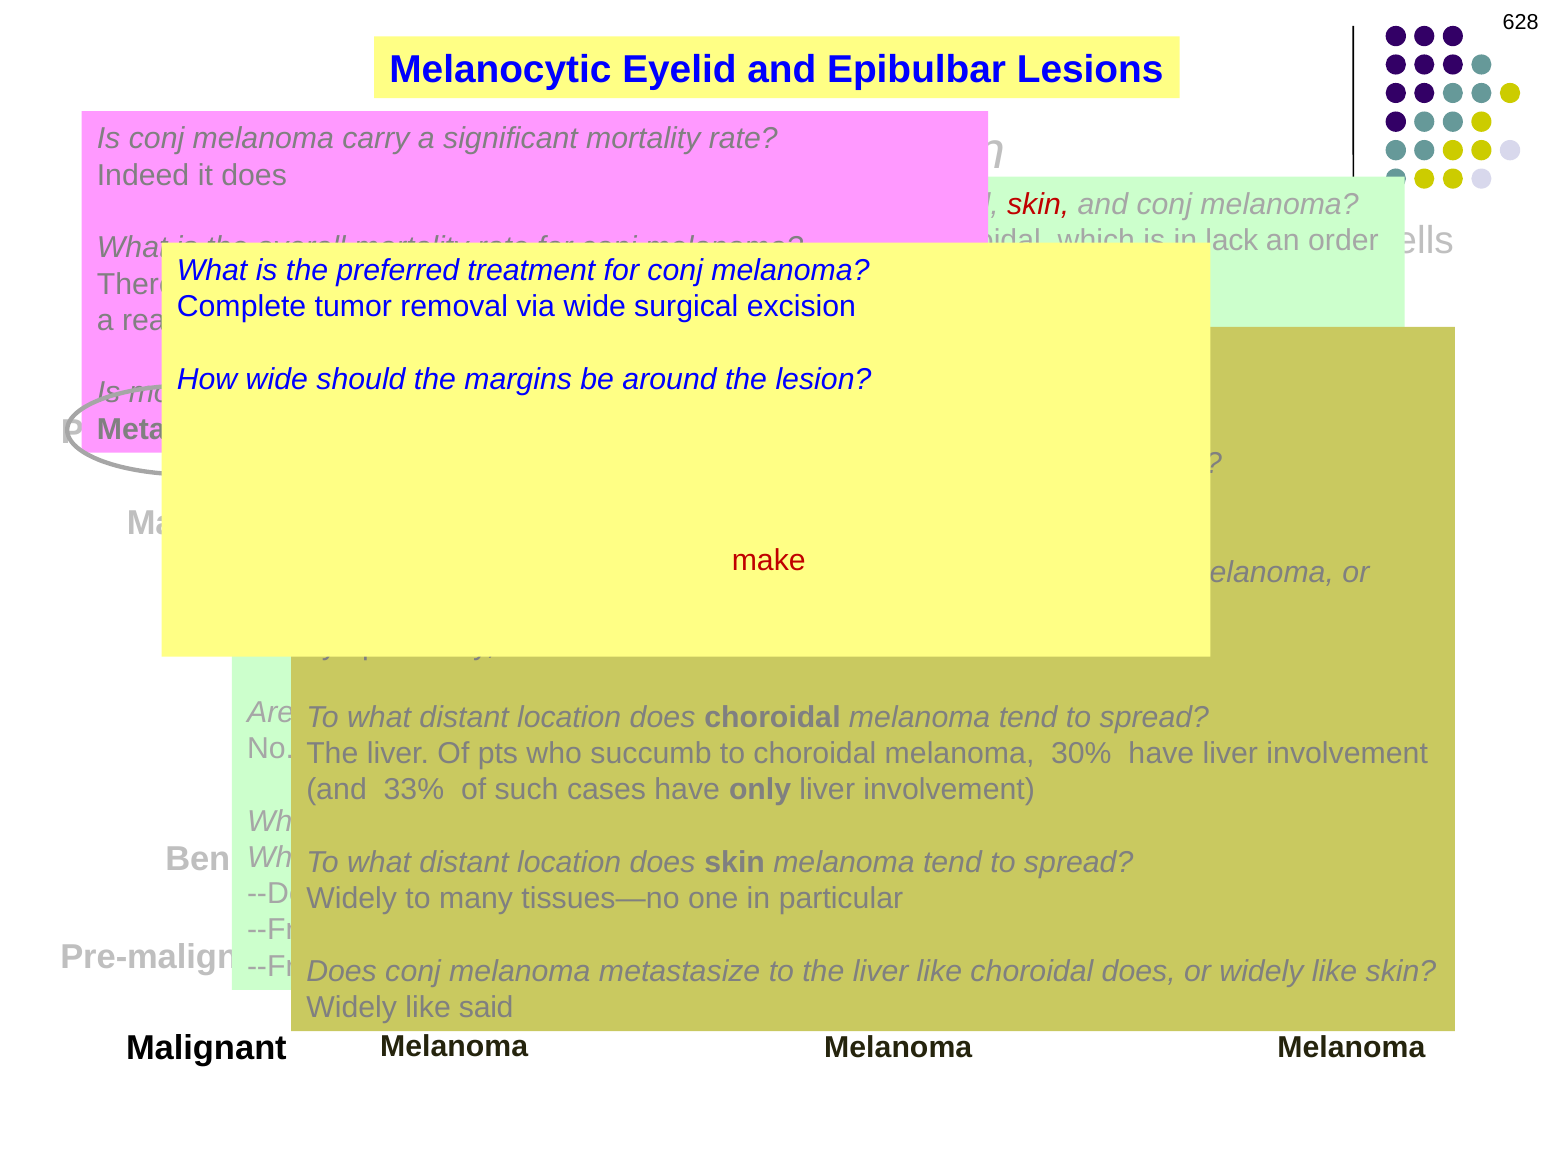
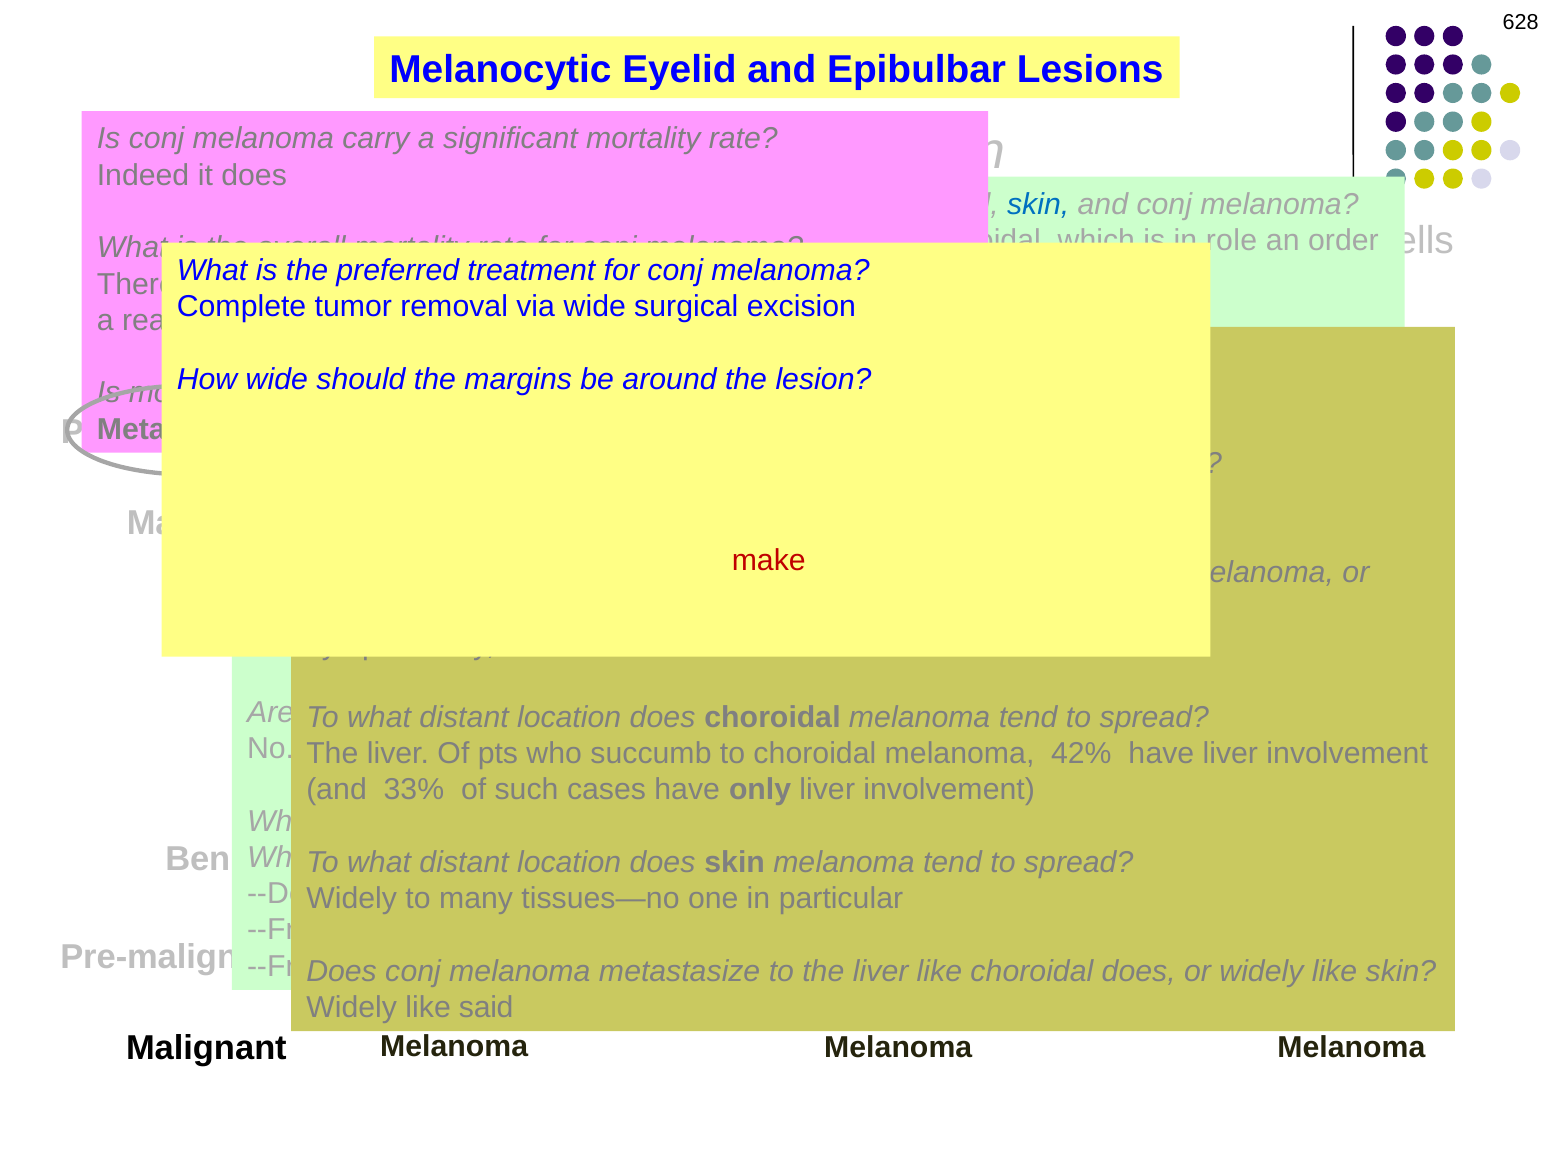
skin at (1038, 205) colour: red -> blue
lack: lack -> role
30%: 30% -> 42%
